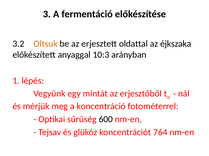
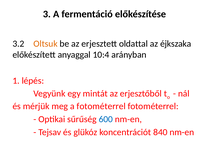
10:3: 10:3 -> 10:4
a koncentráció: koncentráció -> fotométerrel
600 colour: black -> blue
764: 764 -> 840
